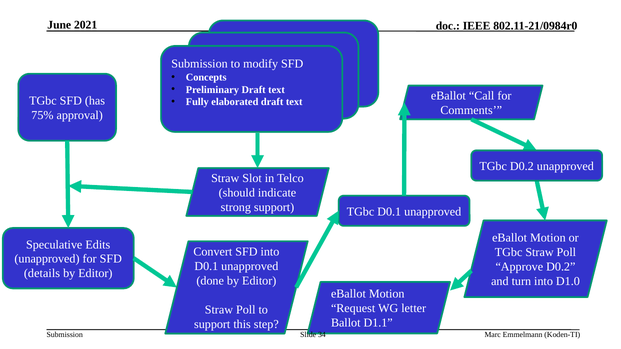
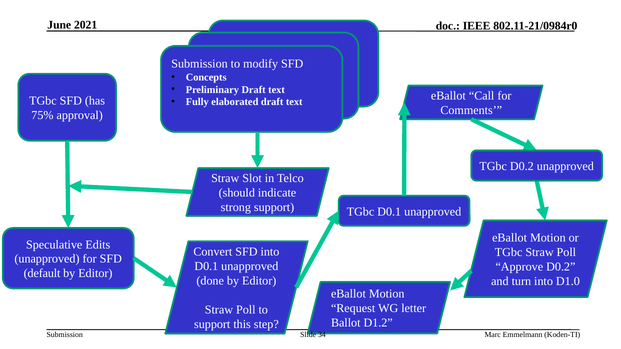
details: details -> default
D1.1: D1.1 -> D1.2
